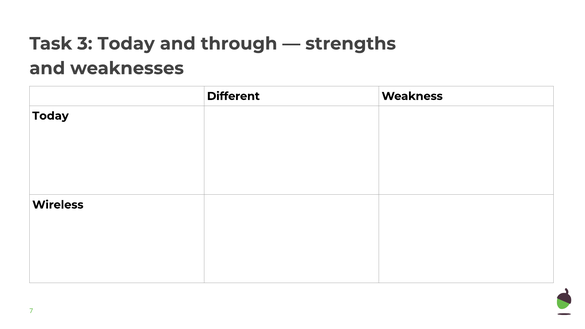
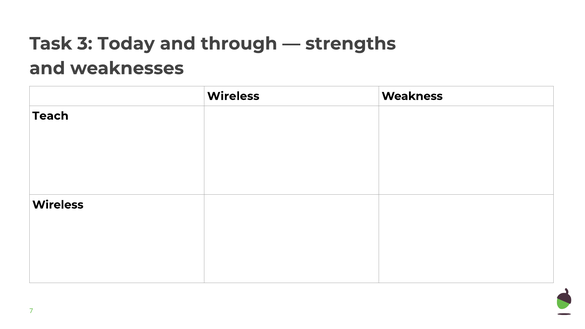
Different at (233, 96): Different -> Wireless
Today at (50, 116): Today -> Teach
